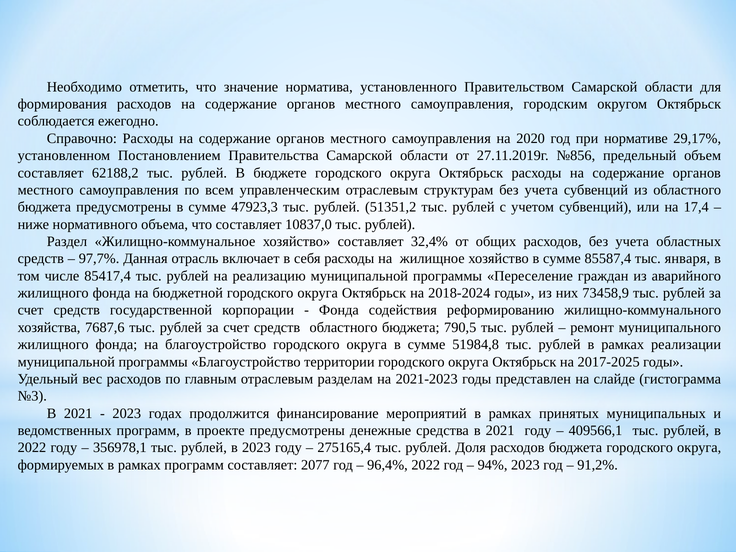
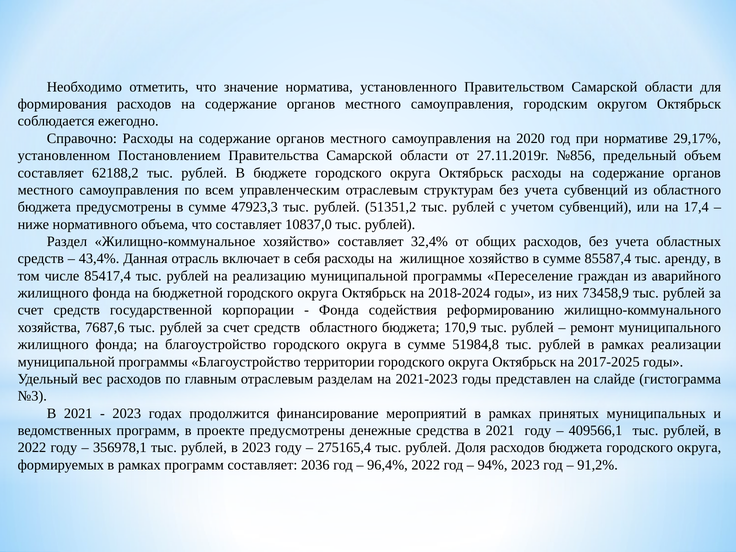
97,7%: 97,7% -> 43,4%
января: января -> аренду
790,5: 790,5 -> 170,9
2077: 2077 -> 2036
